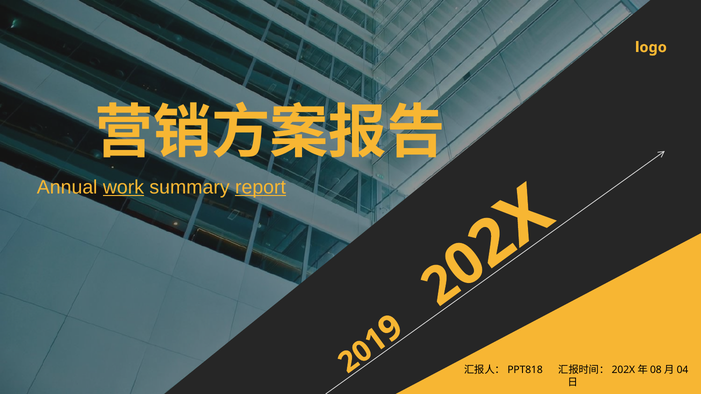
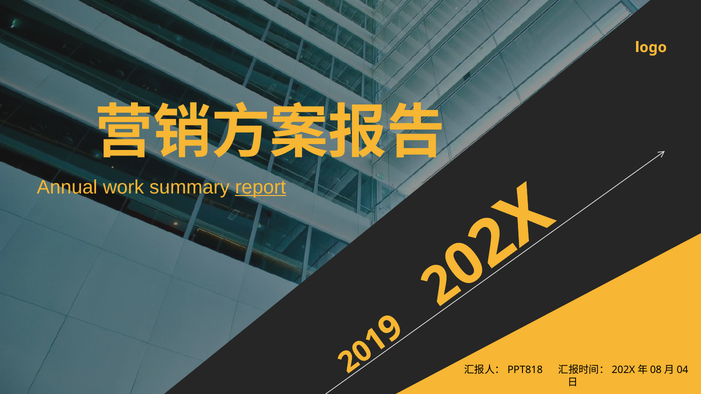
work underline: present -> none
